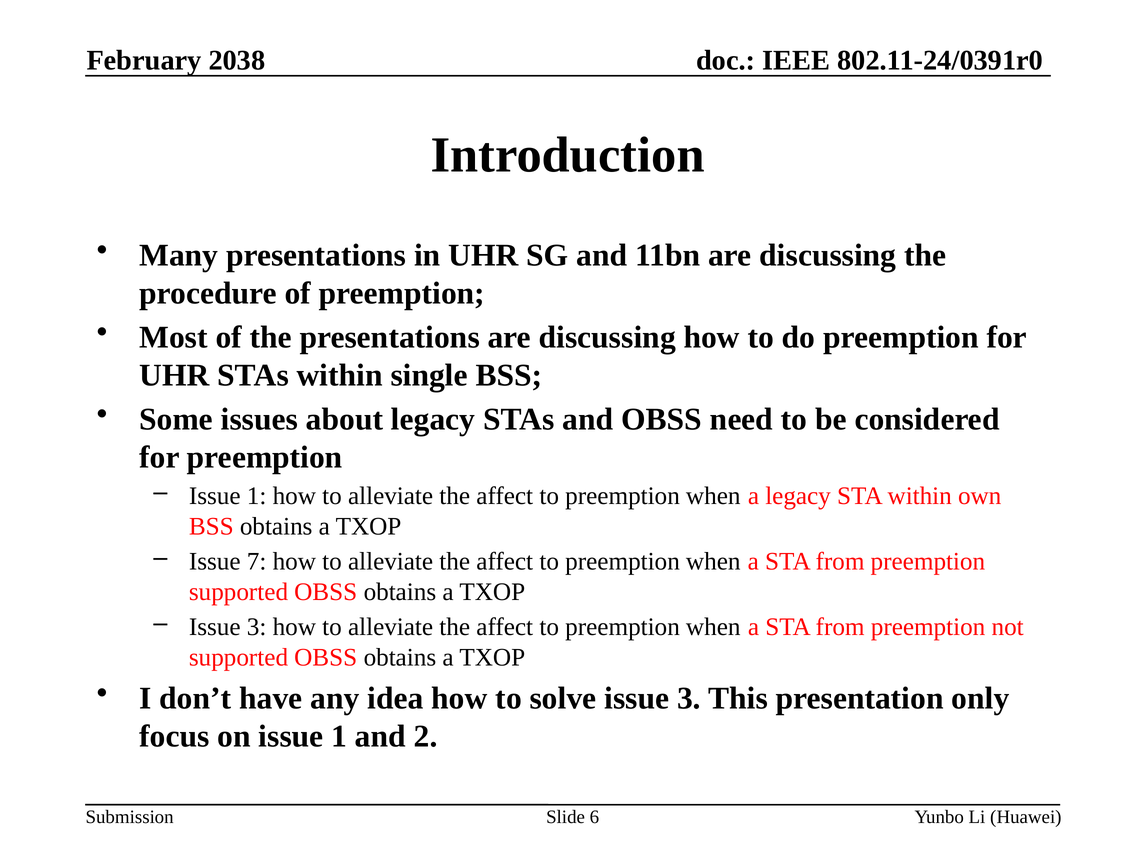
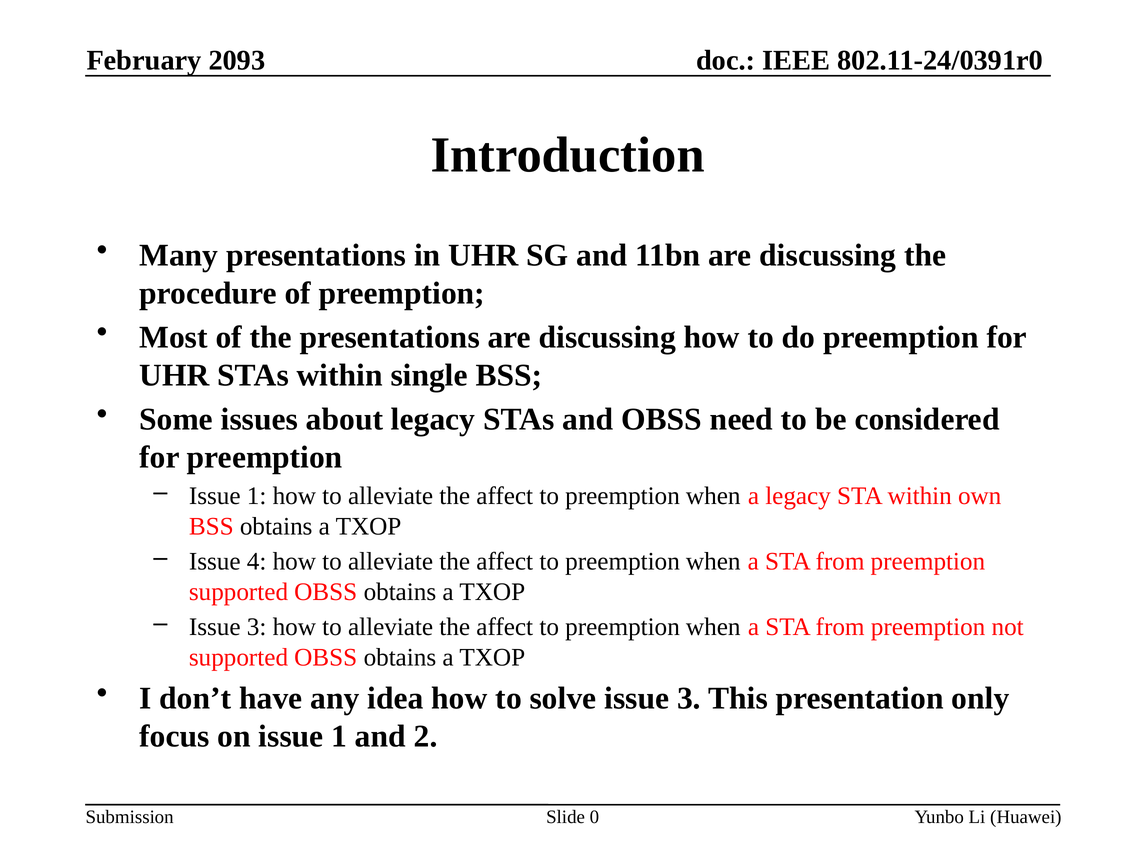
2038: 2038 -> 2093
7: 7 -> 4
6: 6 -> 0
